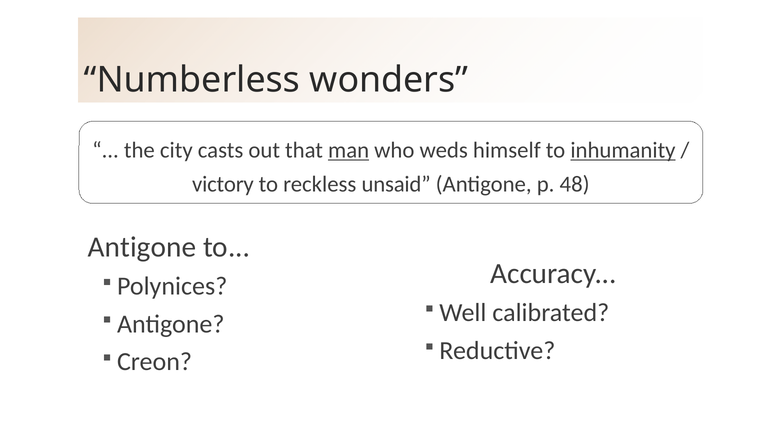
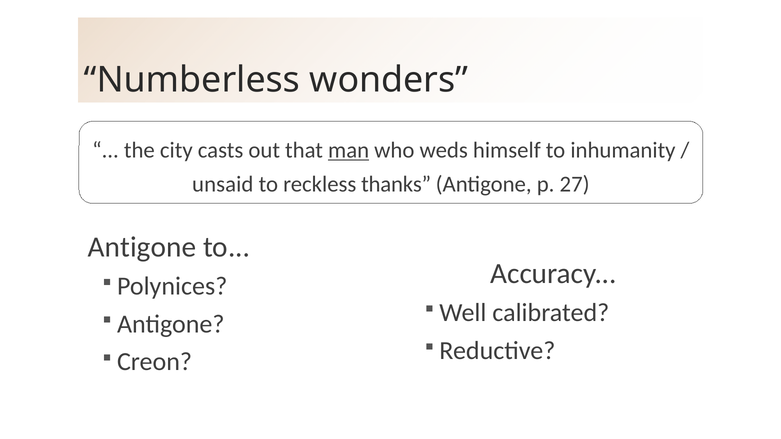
inhumanity underline: present -> none
victory: victory -> unsaid
unsaid: unsaid -> thanks
48: 48 -> 27
